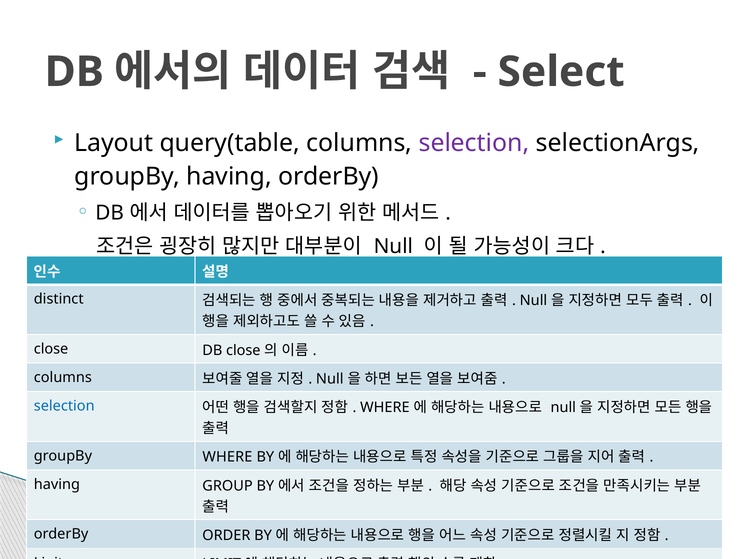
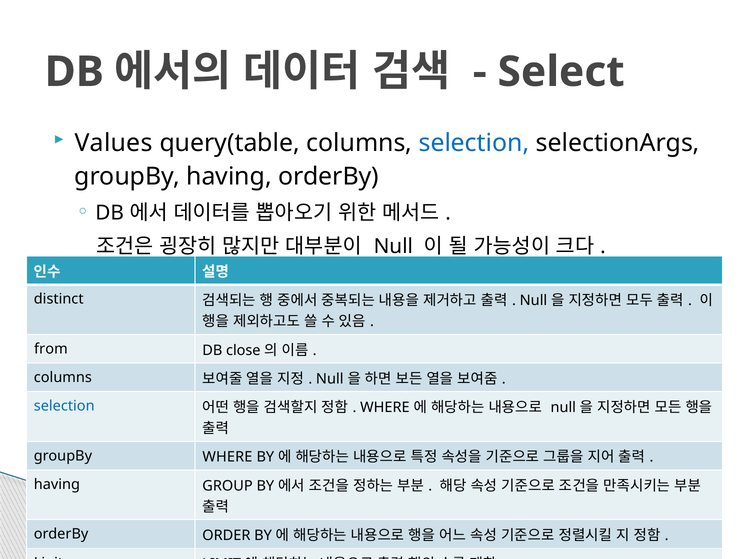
Layout: Layout -> Values
selection at (474, 143) colour: purple -> blue
close at (51, 349): close -> from
